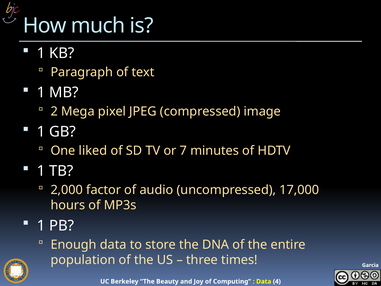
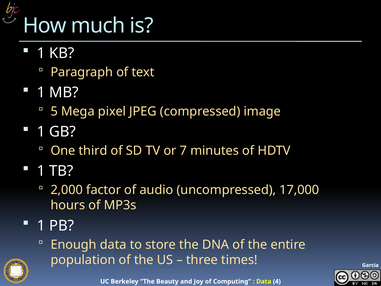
2: 2 -> 5
liked: liked -> third
